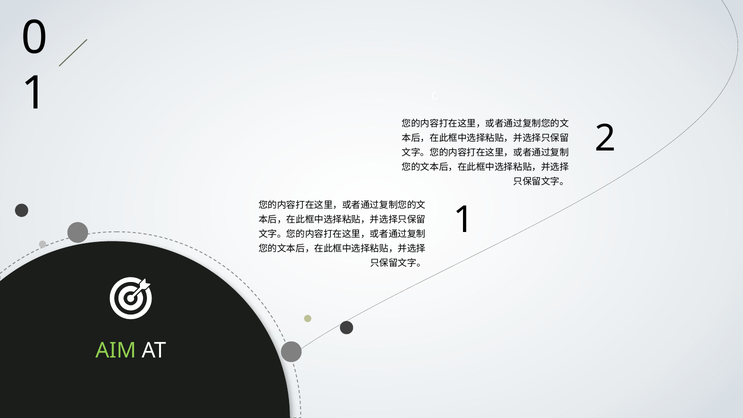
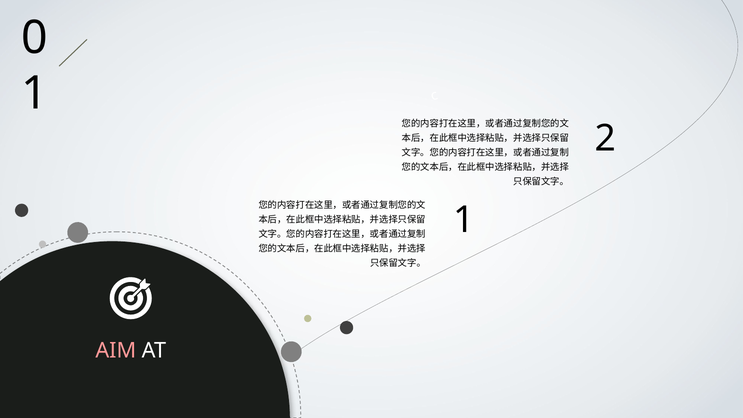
AIM colour: light green -> pink
